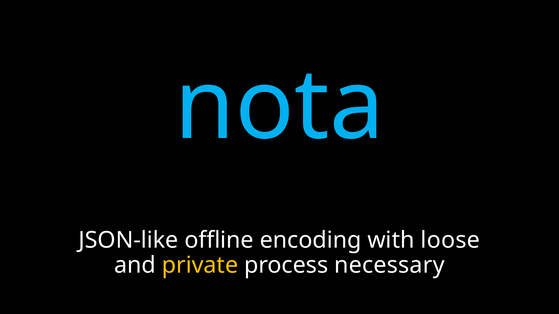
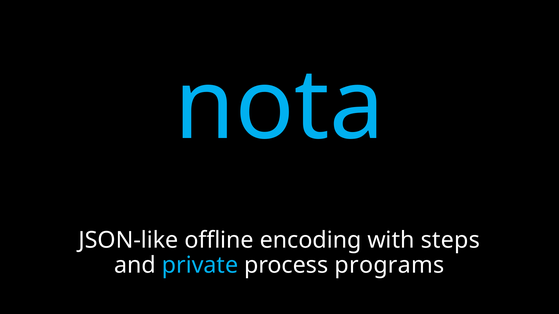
loose: loose -> steps
private colour: yellow -> light blue
necessary: necessary -> programs
